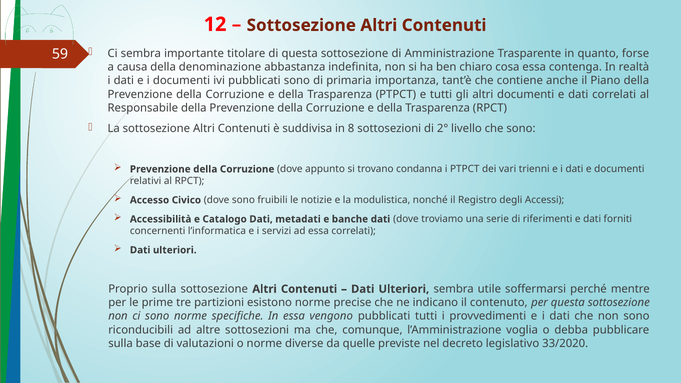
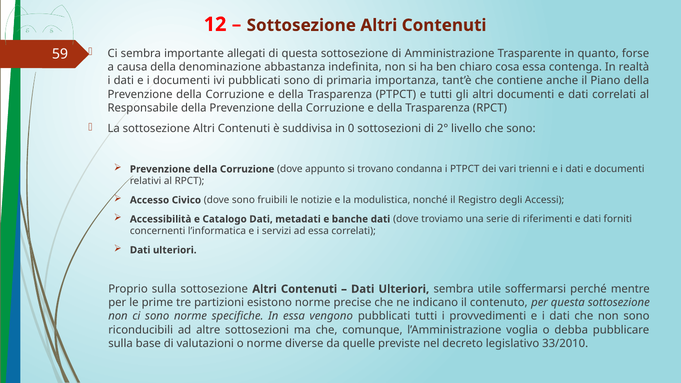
titolare: titolare -> allegati
8: 8 -> 0
33/2020: 33/2020 -> 33/2010
